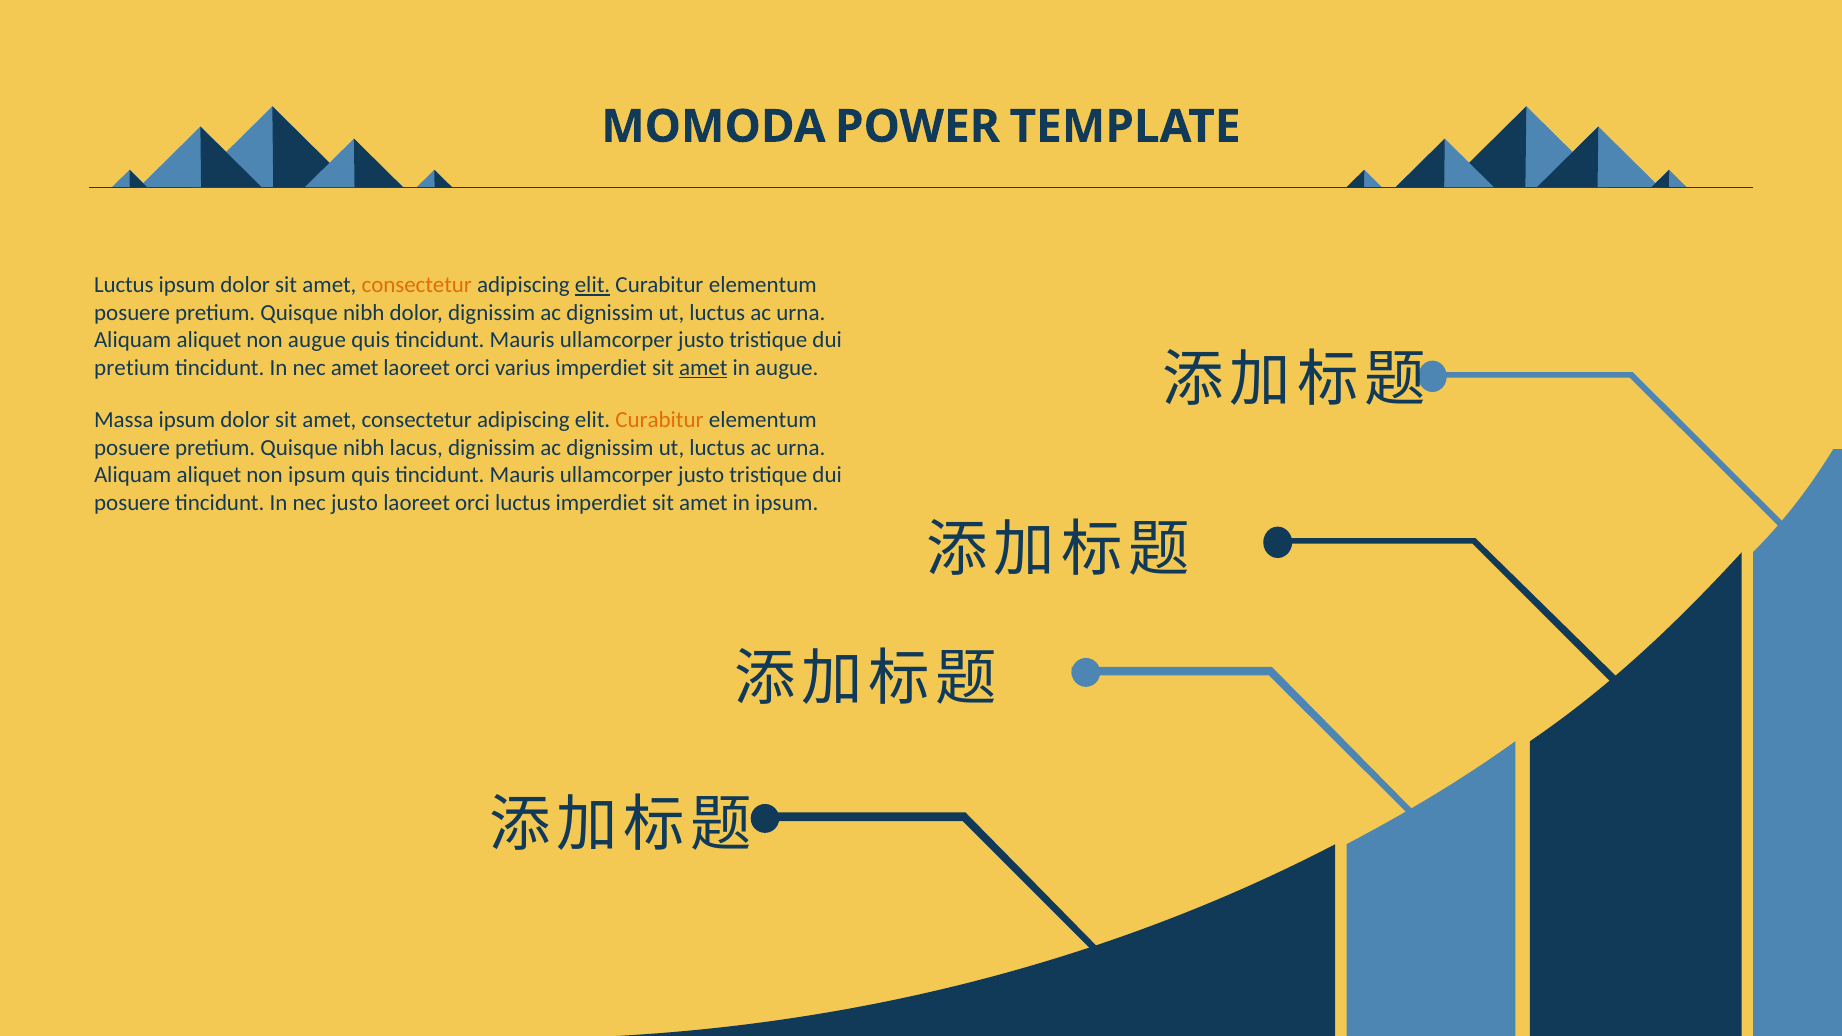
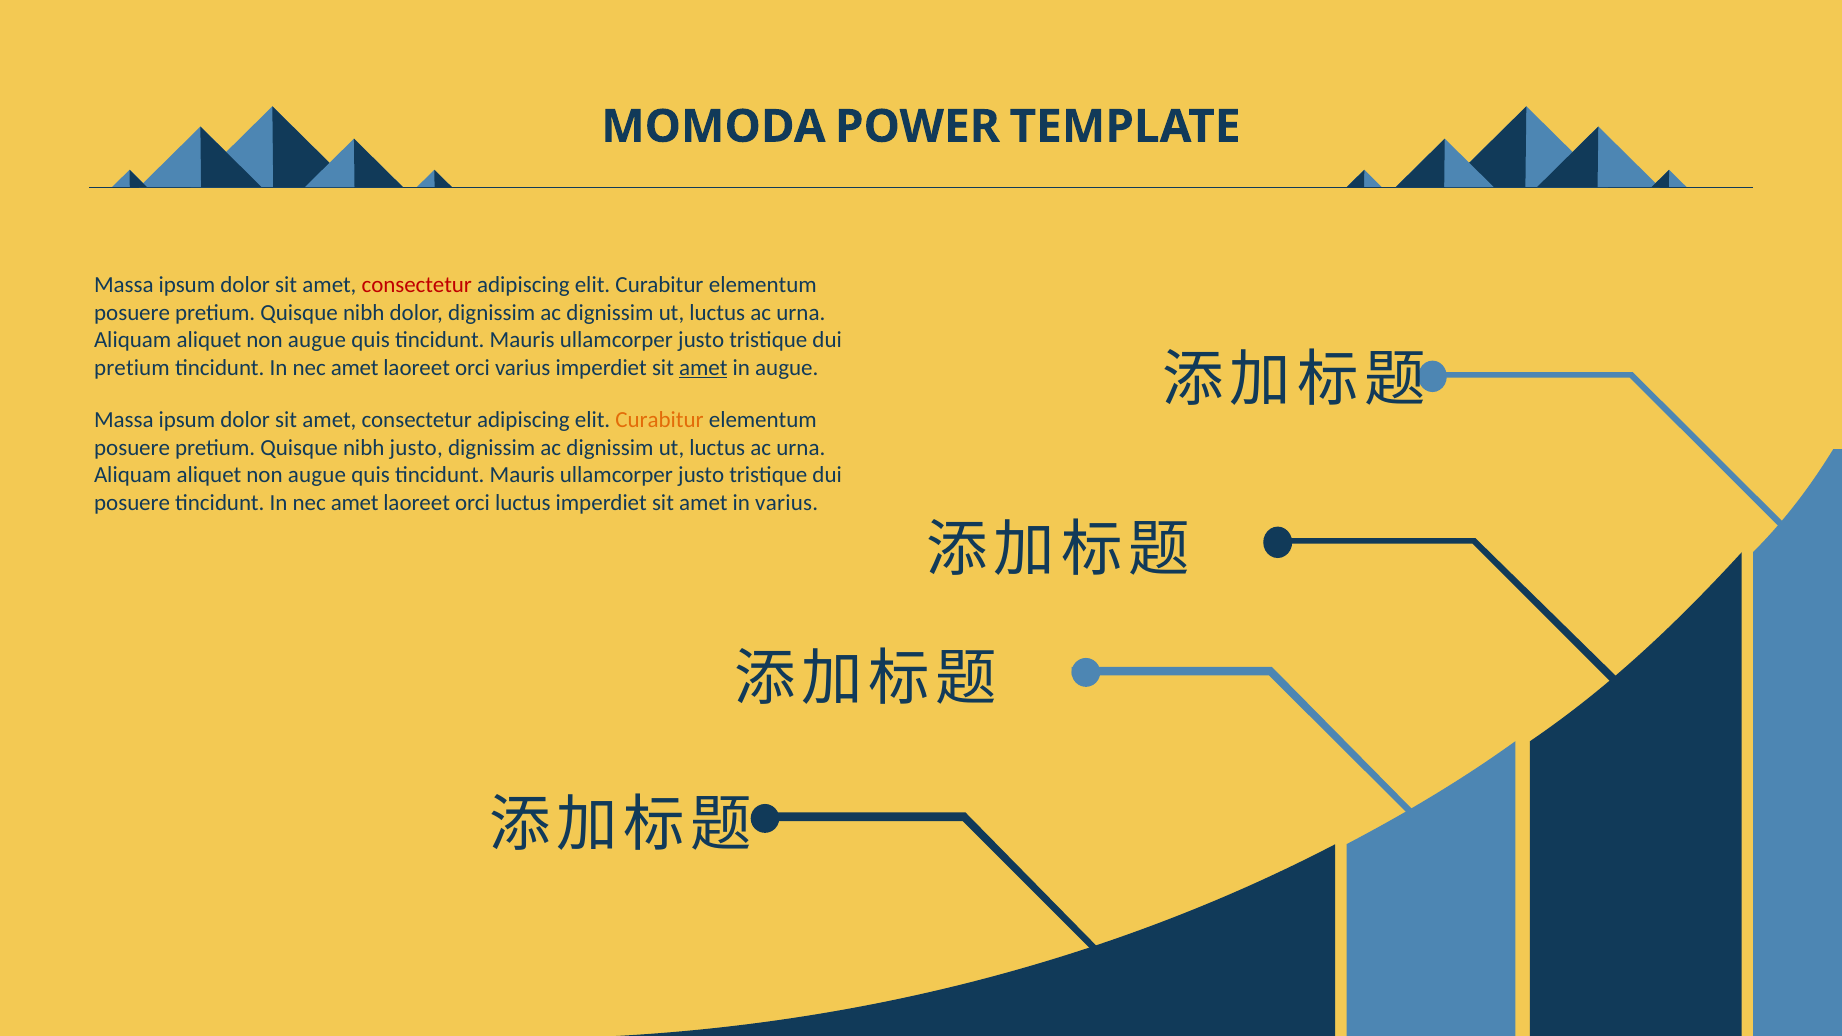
Luctus at (124, 285): Luctus -> Massa
consectetur at (417, 285) colour: orange -> red
elit at (593, 285) underline: present -> none
nibh lacus: lacus -> justo
ipsum at (317, 475): ipsum -> augue
justo at (355, 503): justo -> amet
in ipsum: ipsum -> varius
